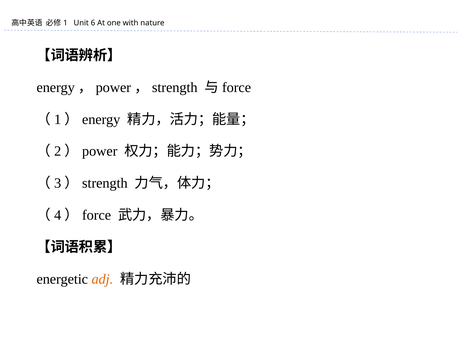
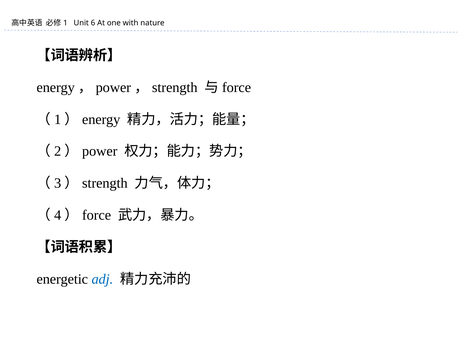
adj colour: orange -> blue
